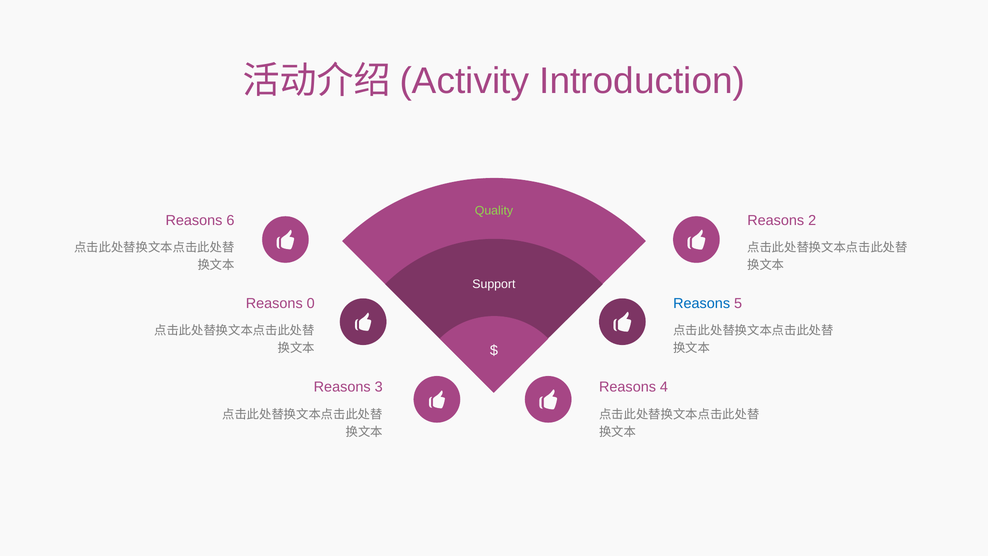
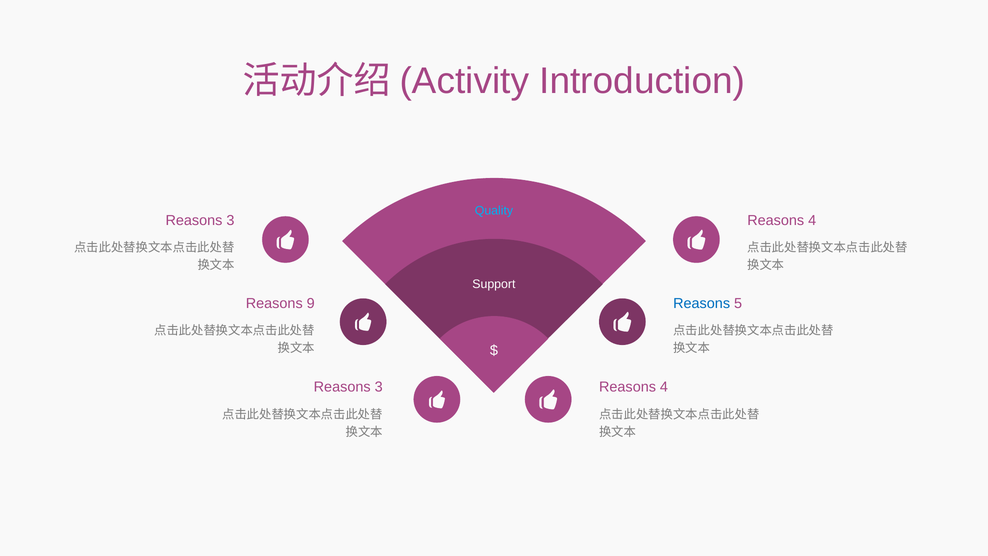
Quality colour: light green -> light blue
6 at (230, 220): 6 -> 3
2 at (812, 220): 2 -> 4
0: 0 -> 9
